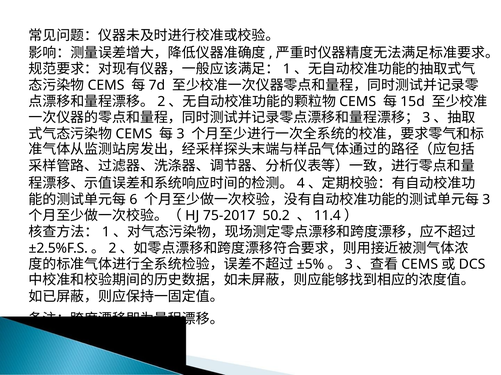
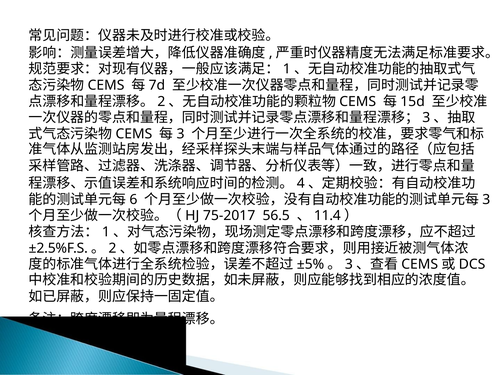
50.2: 50.2 -> 56.5
